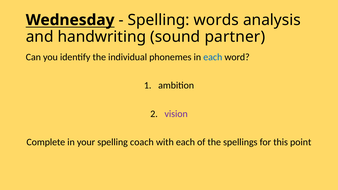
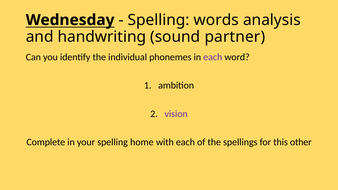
each at (213, 57) colour: blue -> purple
coach: coach -> home
point: point -> other
